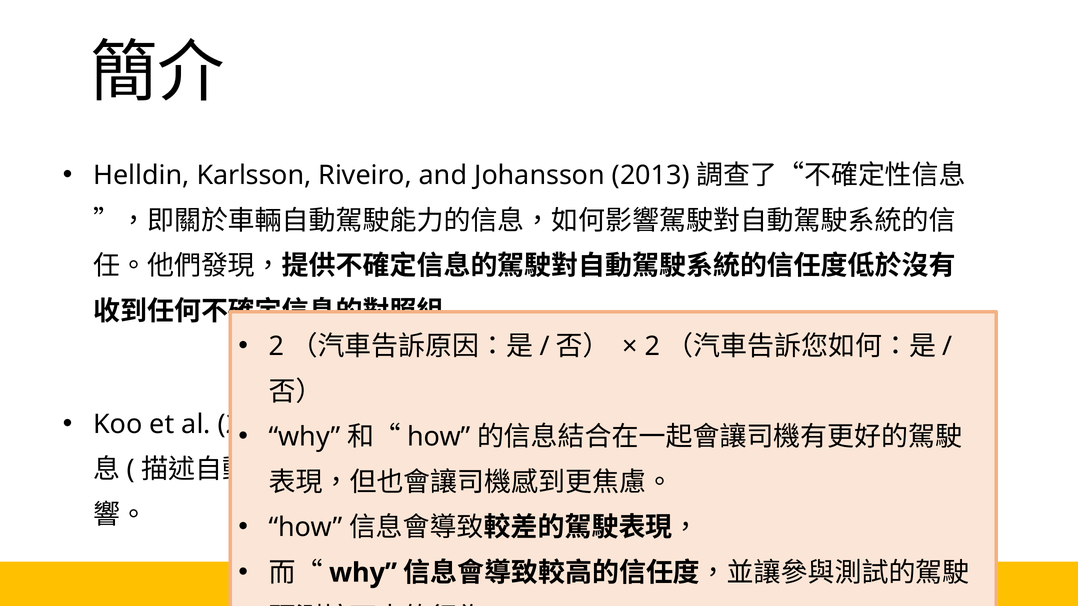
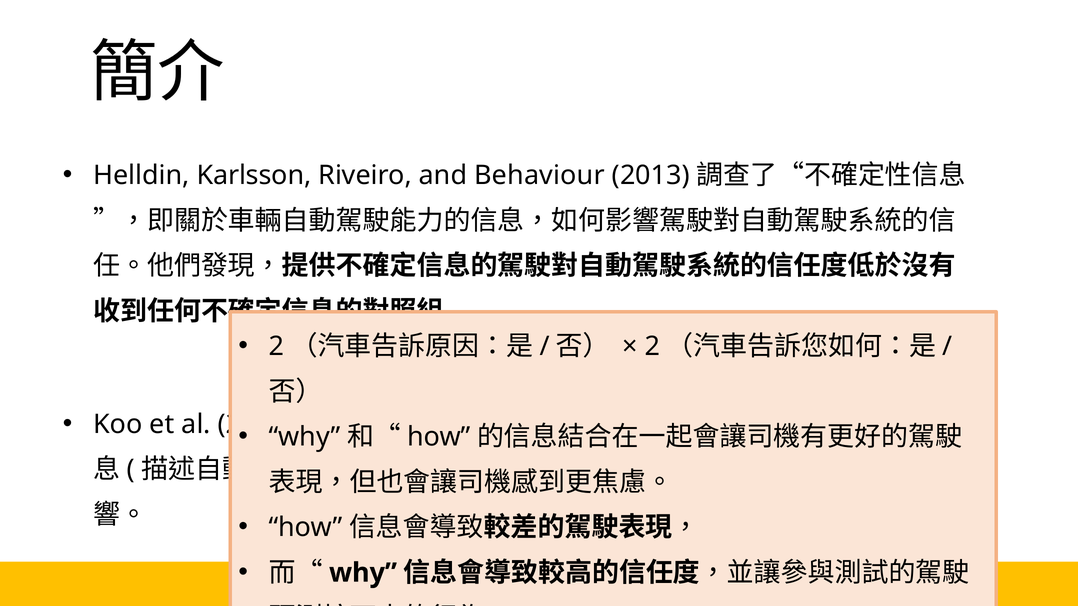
Johansson: Johansson -> Behaviour
